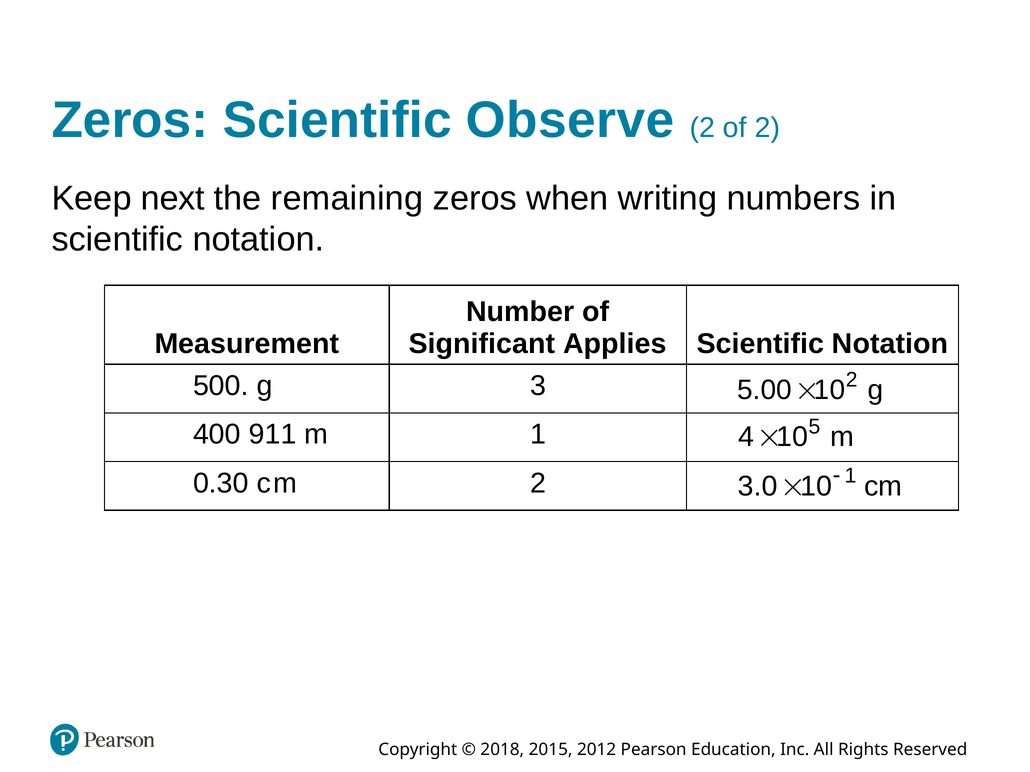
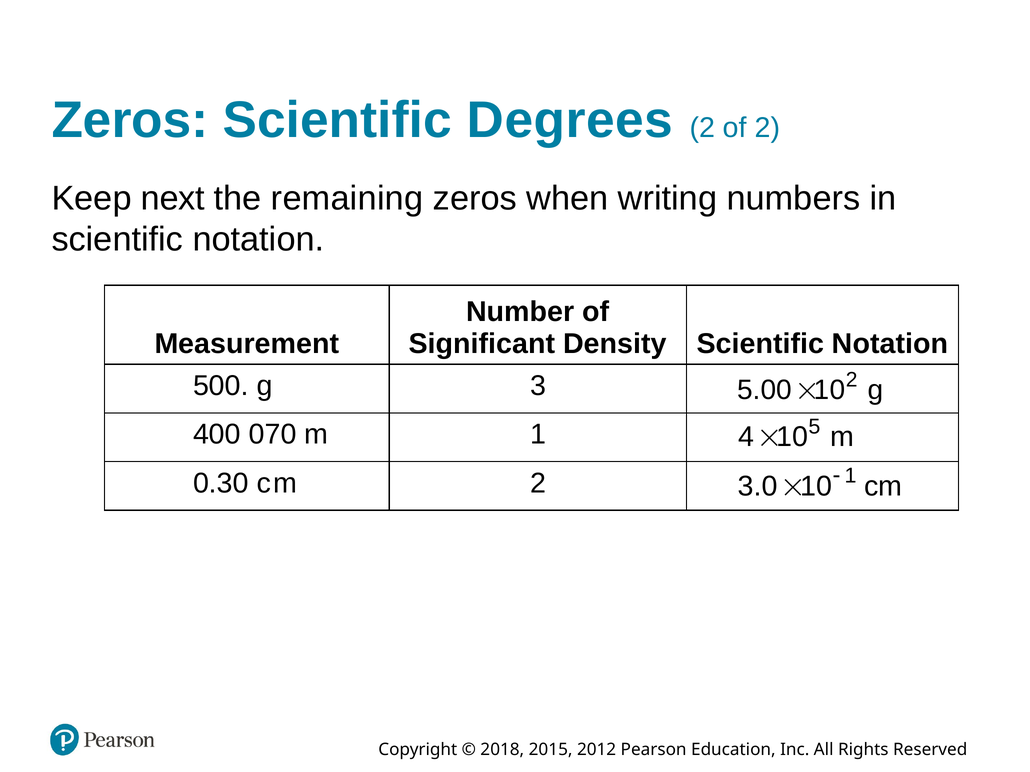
Observe: Observe -> Degrees
Applies: Applies -> Density
911: 911 -> 070
